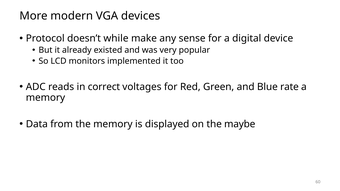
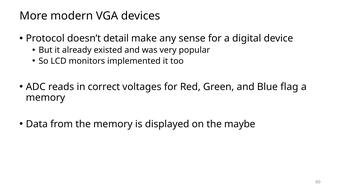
while: while -> detail
rate: rate -> flag
